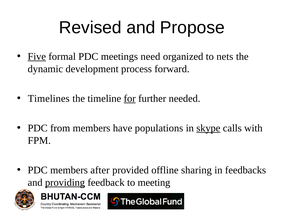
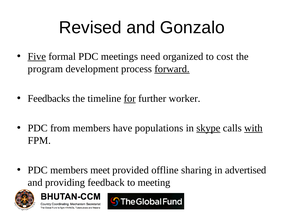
Propose: Propose -> Gonzalo
nets: nets -> cost
dynamic: dynamic -> program
forward underline: none -> present
Timelines: Timelines -> Feedbacks
needed: needed -> worker
with underline: none -> present
after: after -> meet
feedbacks: feedbacks -> advertised
providing underline: present -> none
